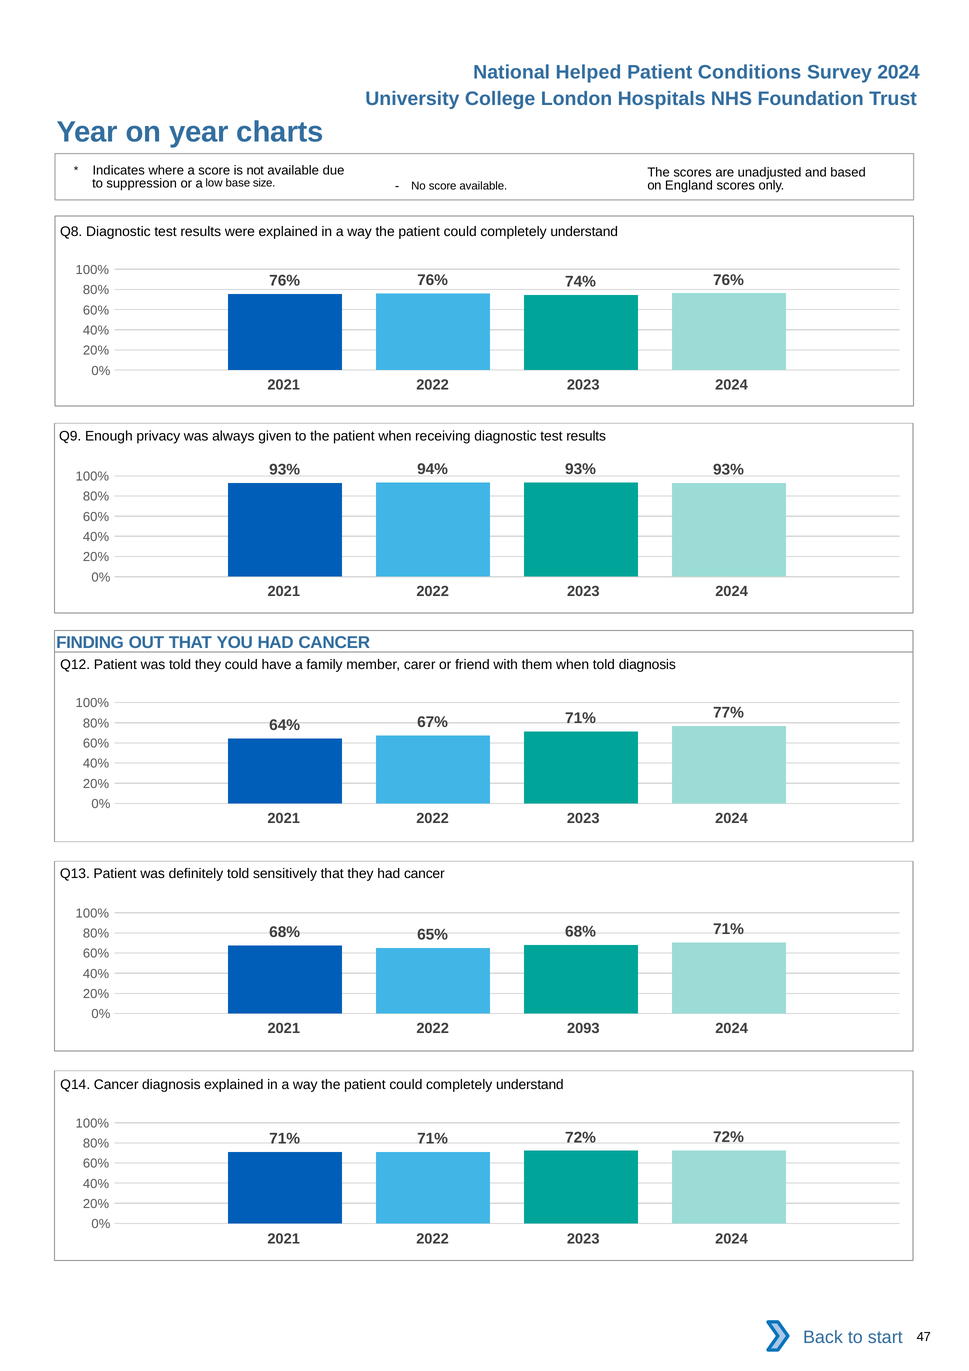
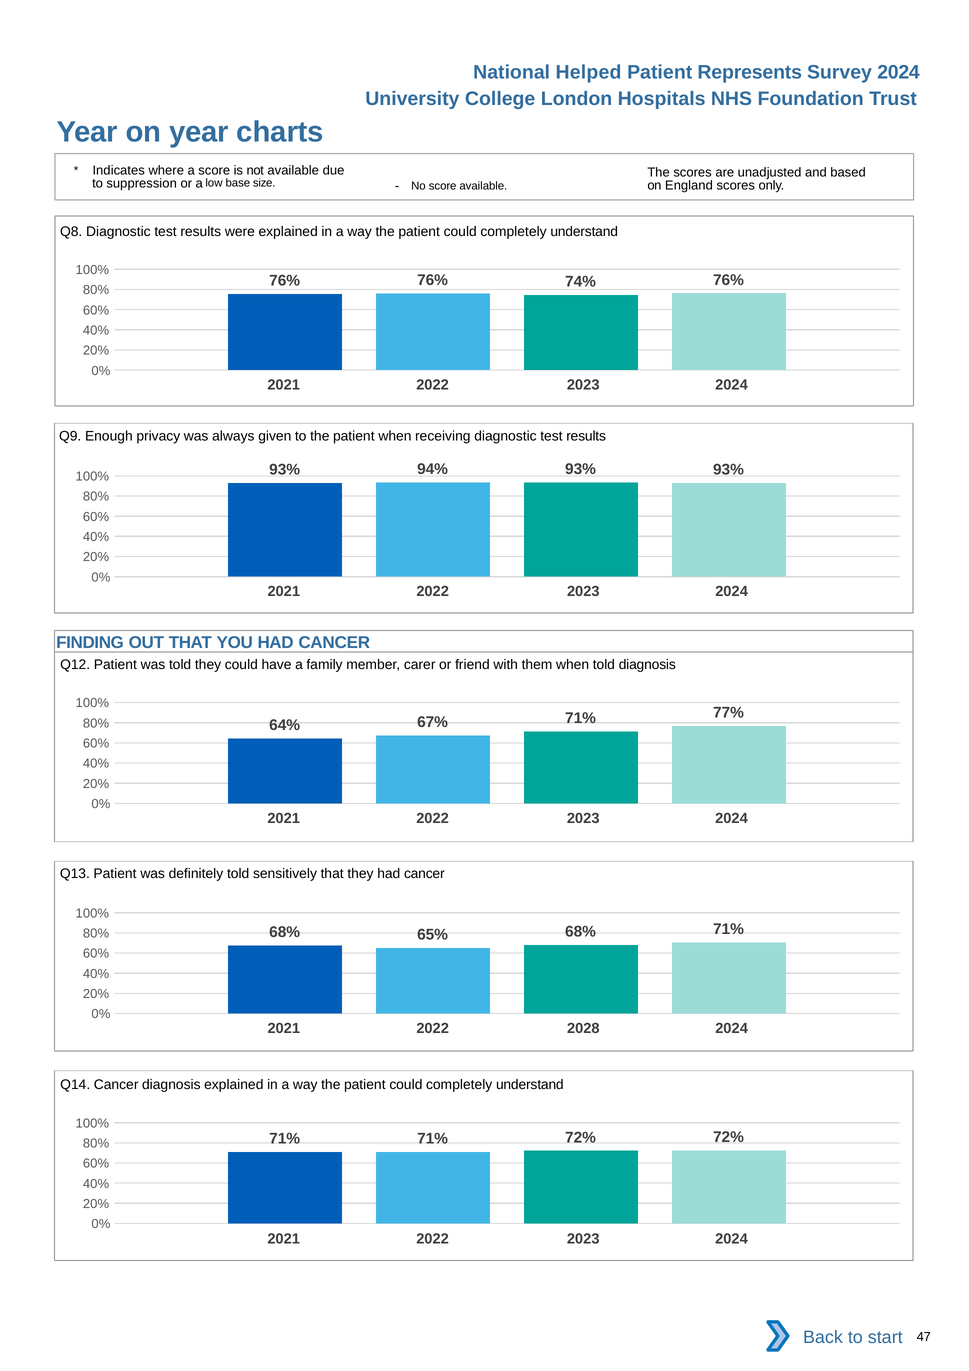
Conditions: Conditions -> Represents
2093: 2093 -> 2028
